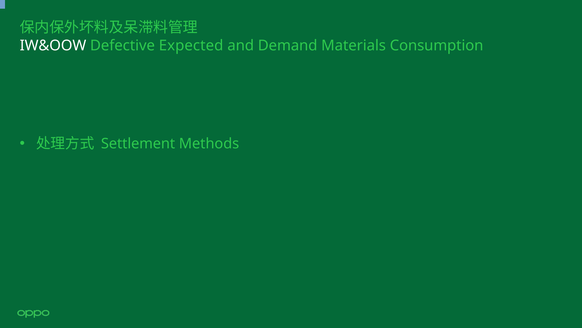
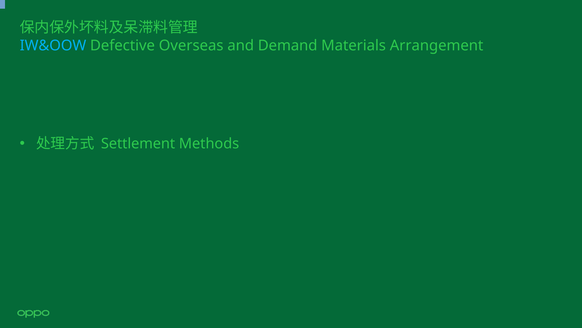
IW&OOW colour: white -> light blue
Expected: Expected -> Overseas
Consumption: Consumption -> Arrangement
